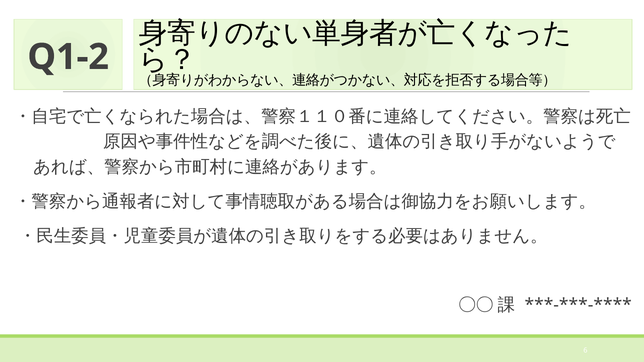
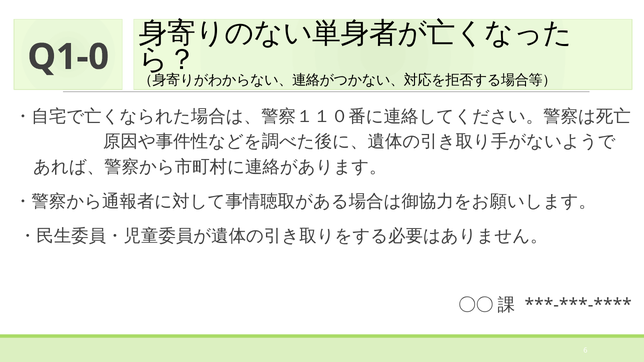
Q1-2: Q1-2 -> Q1-0
